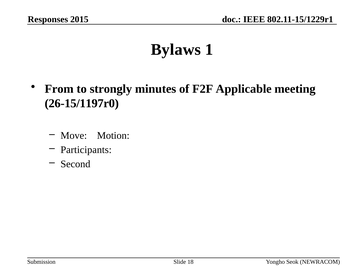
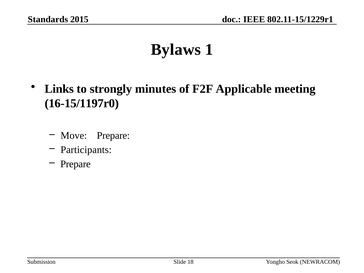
Responses: Responses -> Standards
From: From -> Links
26-15/1197r0: 26-15/1197r0 -> 16-15/1197r0
Move Motion: Motion -> Prepare
Second at (75, 164): Second -> Prepare
